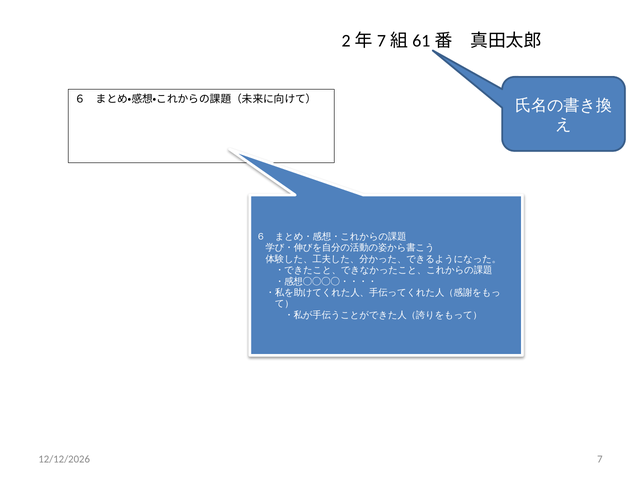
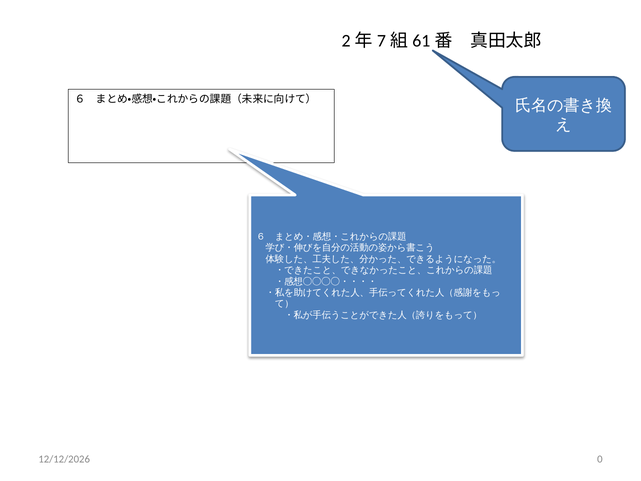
7: 7 -> 0
